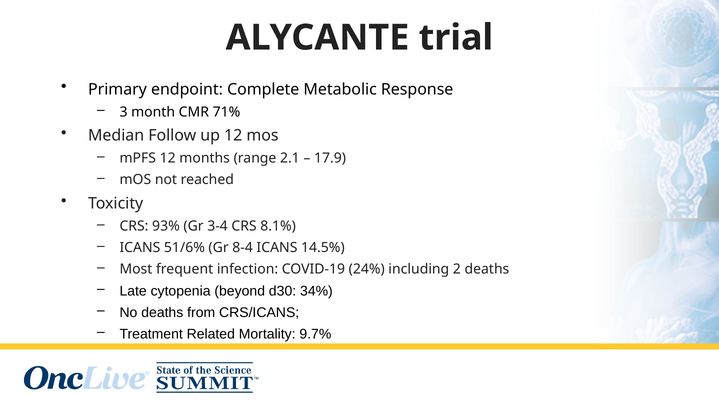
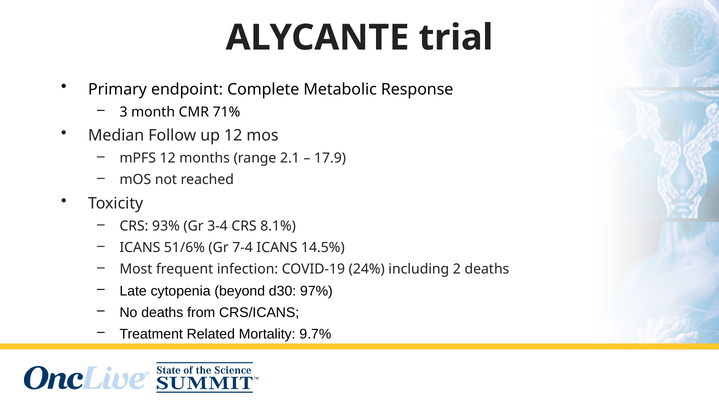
8-4: 8-4 -> 7-4
34%: 34% -> 97%
